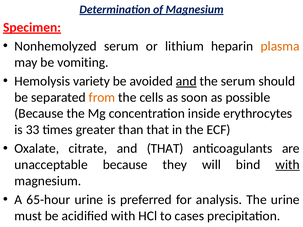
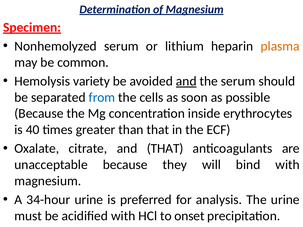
vomiting: vomiting -> common
from colour: orange -> blue
33: 33 -> 40
with at (288, 165) underline: present -> none
65-hour: 65-hour -> 34-hour
cases: cases -> onset
